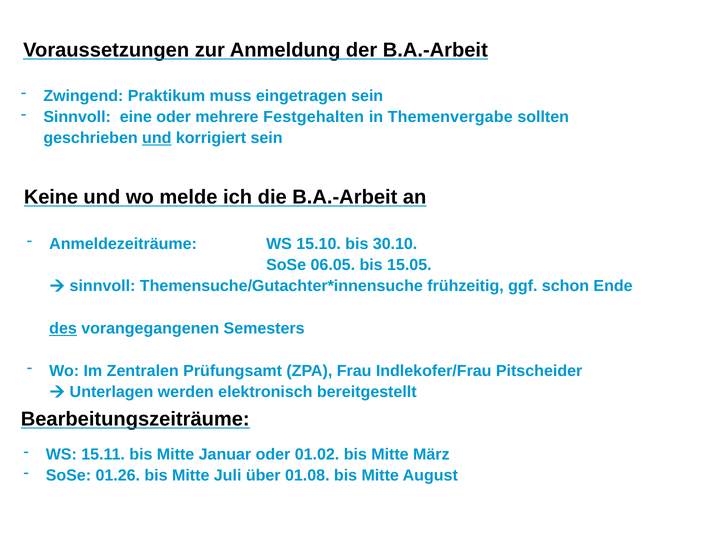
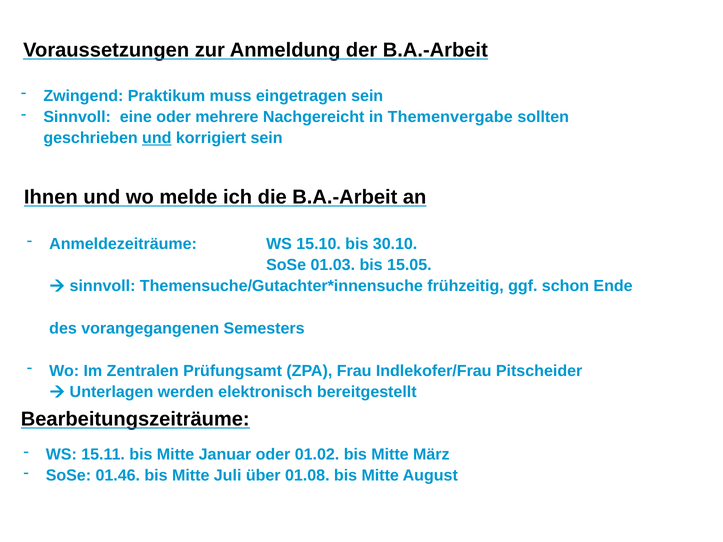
Festgehalten: Festgehalten -> Nachgereicht
Keine: Keine -> Ihnen
06.05: 06.05 -> 01.03
des underline: present -> none
01.26: 01.26 -> 01.46
